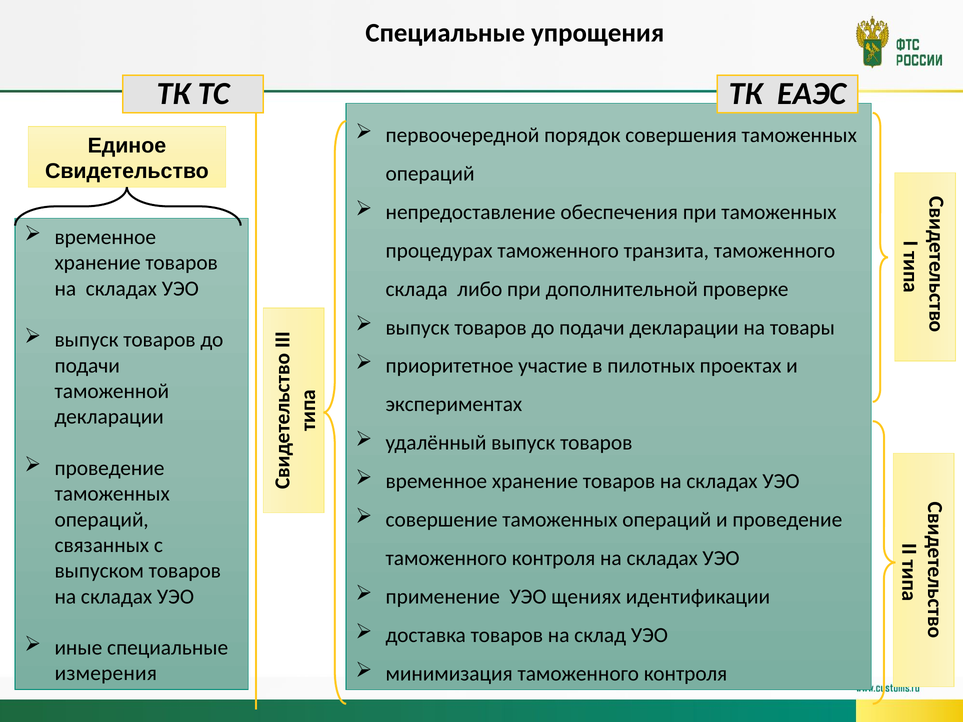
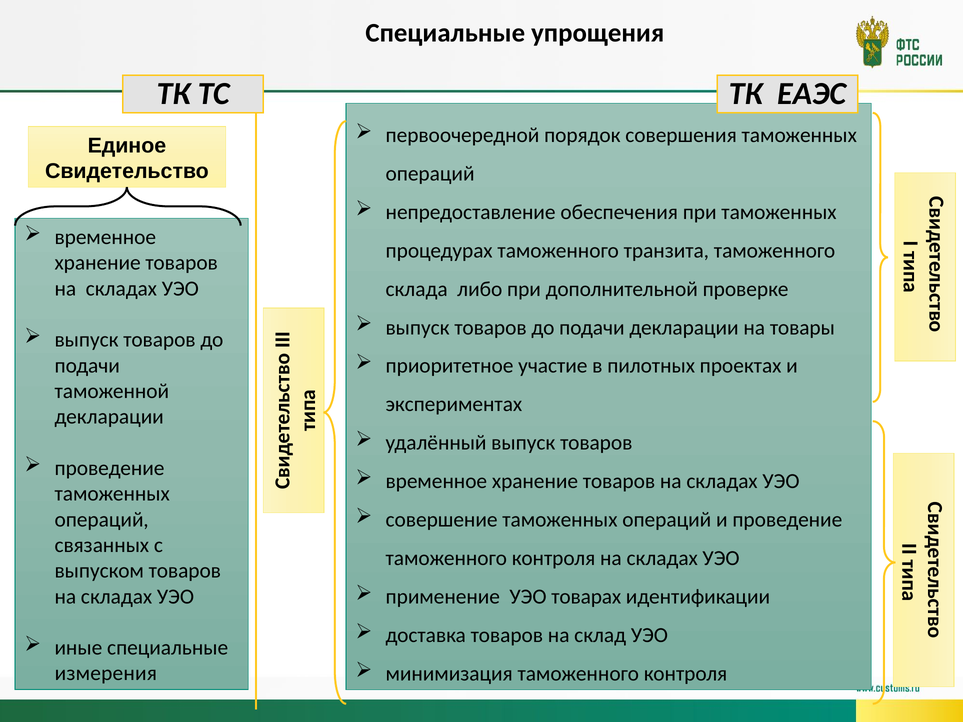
щениях: щениях -> товарах
